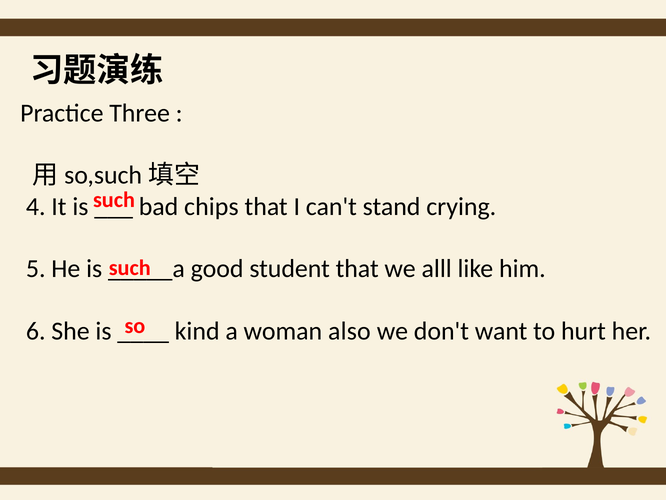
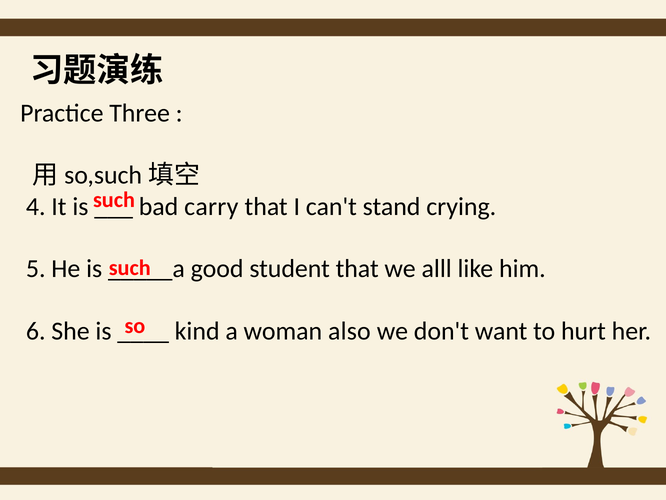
chips: chips -> carry
